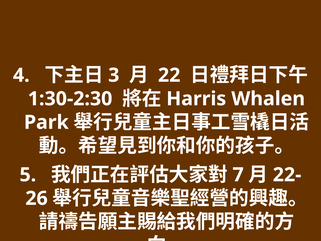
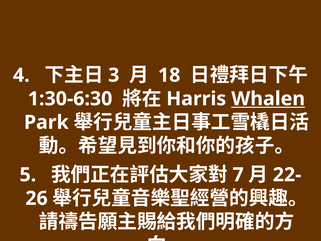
22: 22 -> 18
1:30-2:30: 1:30-2:30 -> 1:30-6:30
Whalen underline: none -> present
